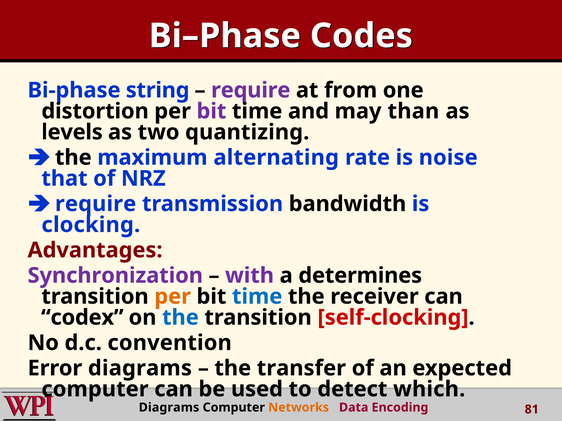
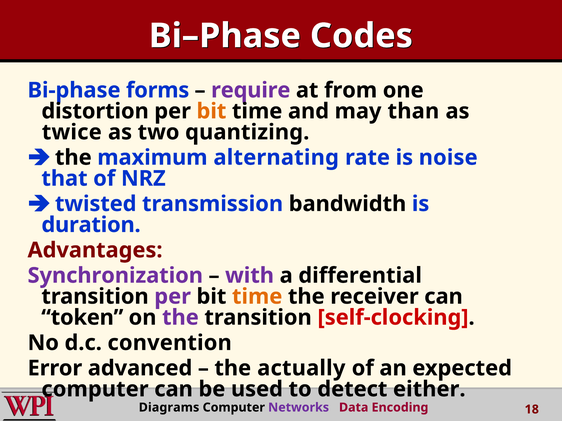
string: string -> forms
bit at (211, 111) colour: purple -> orange
levels: levels -> twice
require at (96, 204): require -> twisted
clocking: clocking -> duration
determines: determines -> differential
per at (173, 297) colour: orange -> purple
time at (257, 297) colour: blue -> orange
codex: codex -> token
the at (180, 318) colour: blue -> purple
Error diagrams: diagrams -> advanced
transfer: transfer -> actually
which: which -> either
Networks colour: orange -> purple
81: 81 -> 18
